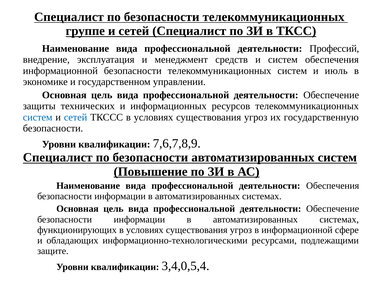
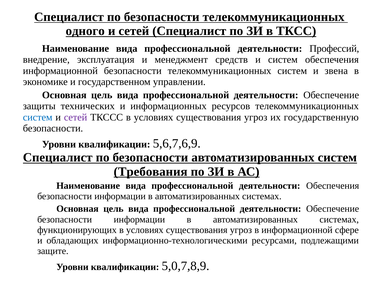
группе: группе -> одного
июль: июль -> звена
сетей at (76, 117) colour: blue -> purple
7,6,7,8,9: 7,6,7,8,9 -> 5,6,7,6,9
Повышение: Повышение -> Требования
3,4,0,5,4: 3,4,0,5,4 -> 5,0,7,8,9
